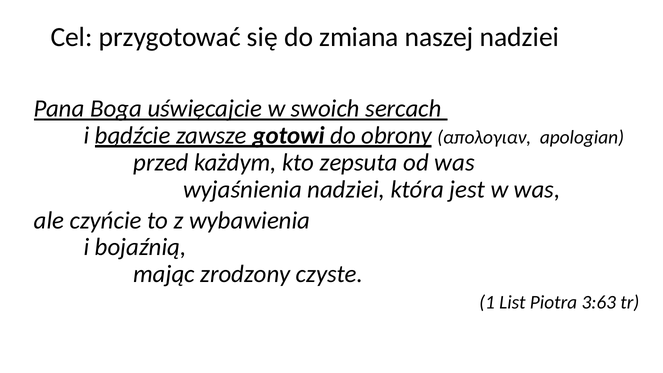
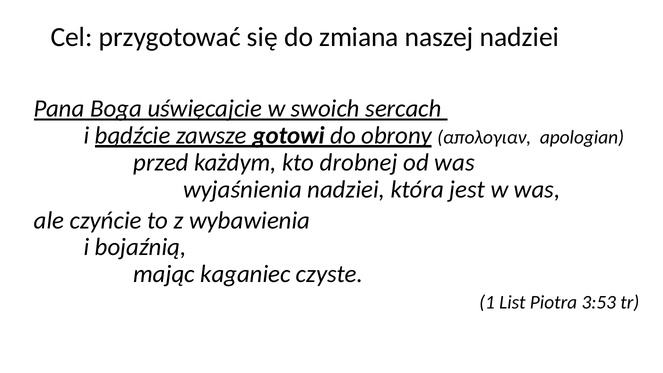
zepsuta: zepsuta -> drobnej
zrodzony: zrodzony -> kaganiec
3:63: 3:63 -> 3:53
